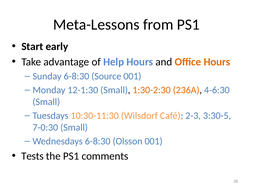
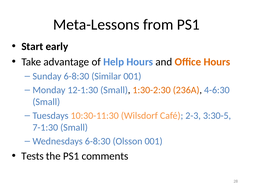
Source: Source -> Similar
7-0:30: 7-0:30 -> 7-1:30
